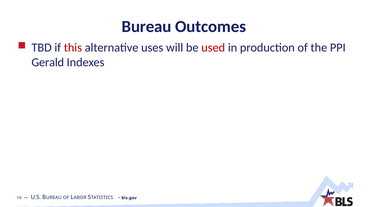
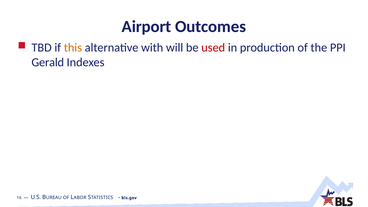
Bureau at (147, 26): Bureau -> Airport
this colour: red -> orange
uses: uses -> with
